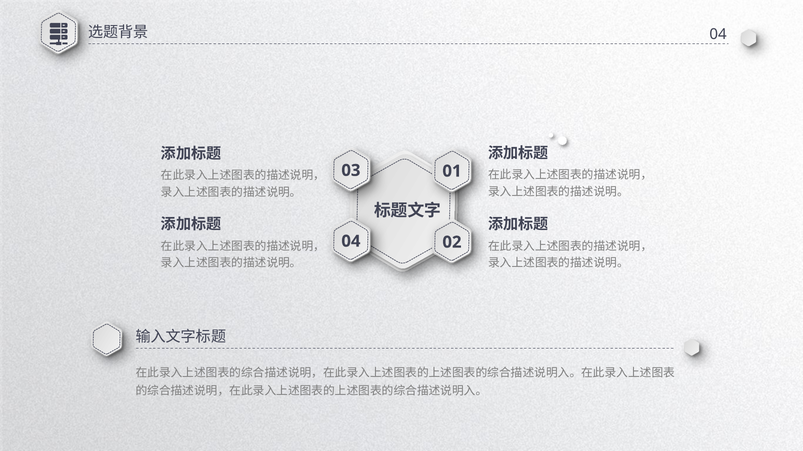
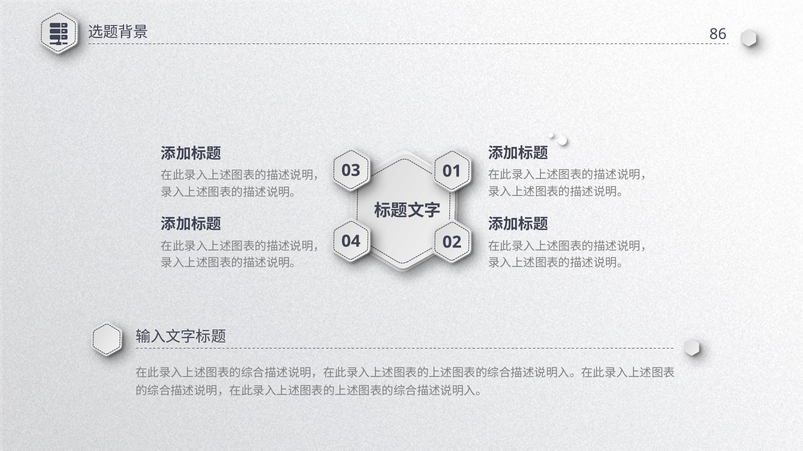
04 at (718, 34): 04 -> 86
